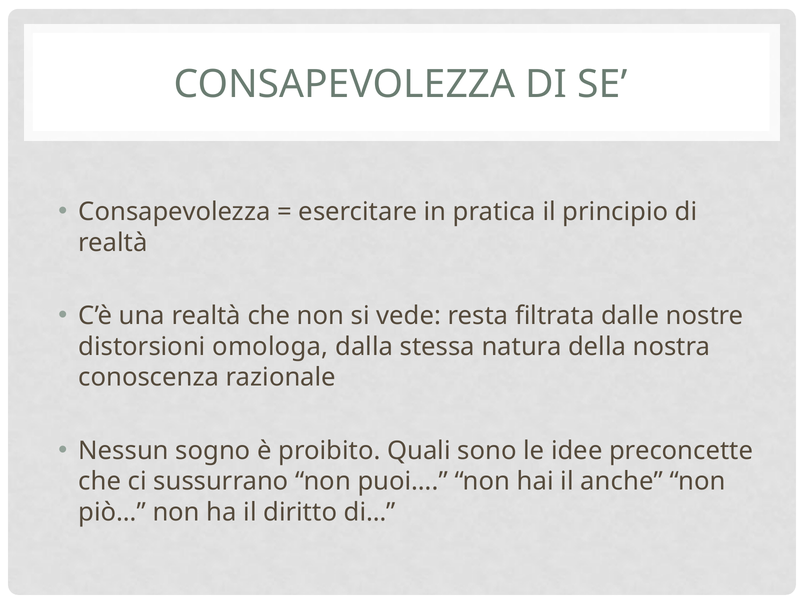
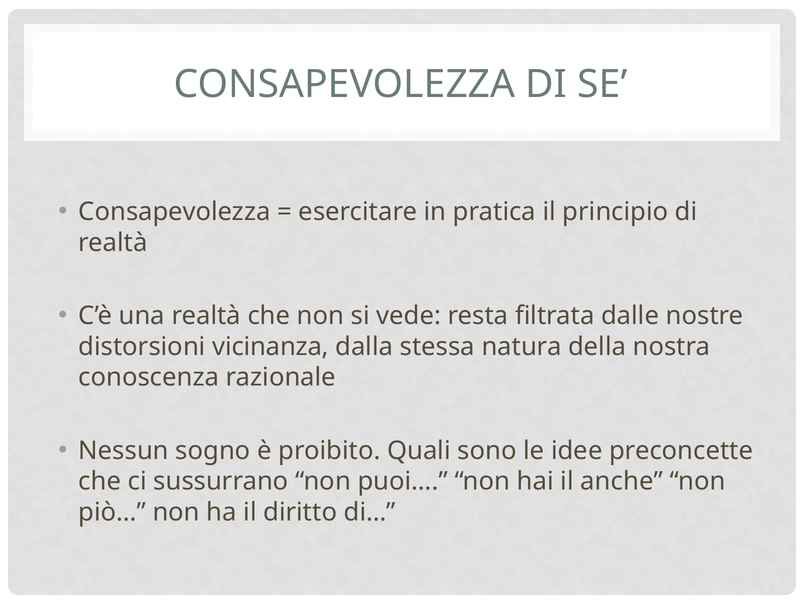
omologa: omologa -> vicinanza
